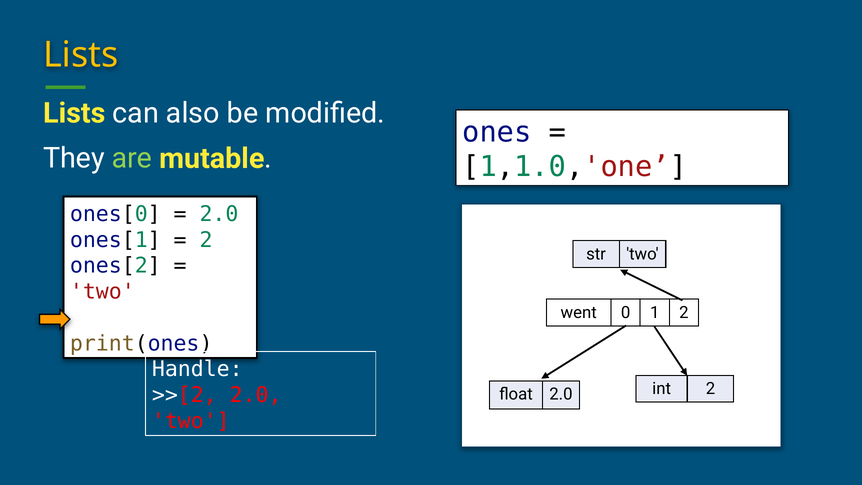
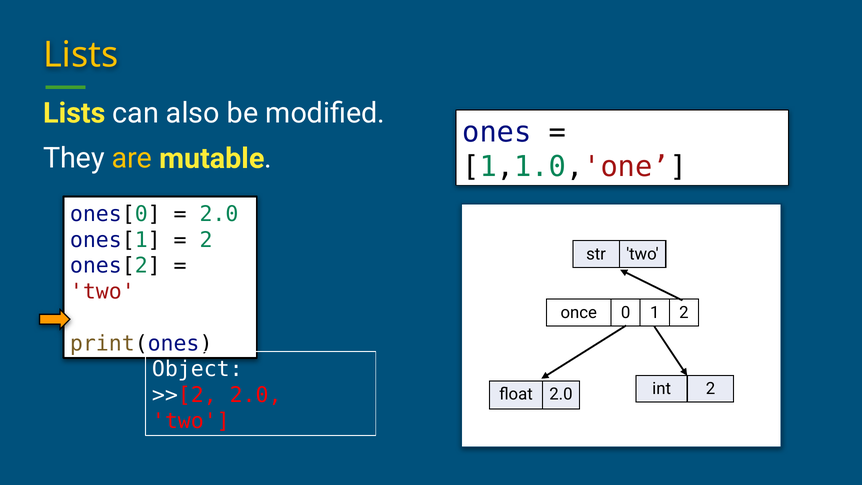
are colour: light green -> yellow
went: went -> once
Handle: Handle -> Object
